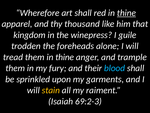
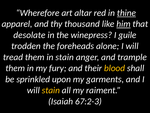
art shall: shall -> altar
him underline: none -> present
kingdom: kingdom -> desolate
them in thine: thine -> stain
blood colour: light blue -> yellow
69:2-3: 69:2-3 -> 67:2-3
